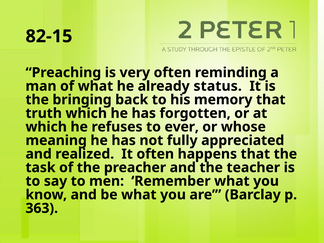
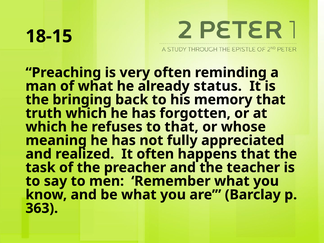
82-15: 82-15 -> 18-15
to ever: ever -> that
